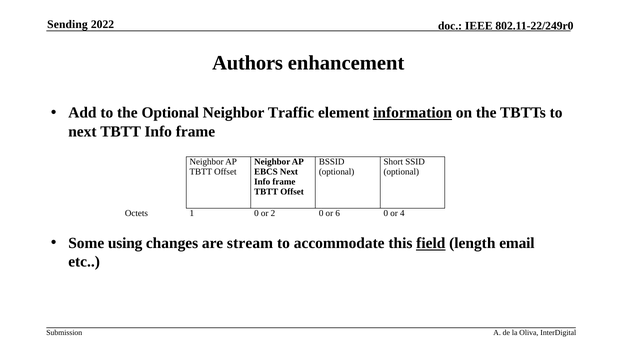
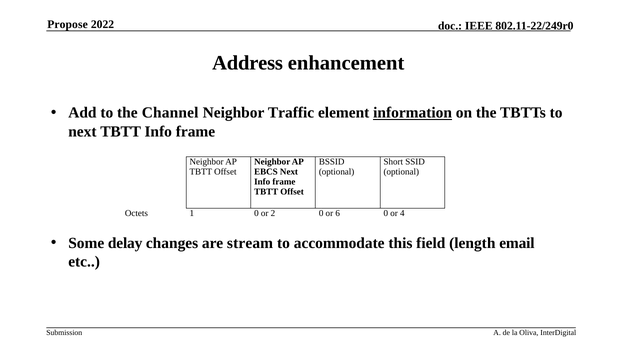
Sending: Sending -> Propose
Authors: Authors -> Address
the Optional: Optional -> Channel
using: using -> delay
field underline: present -> none
